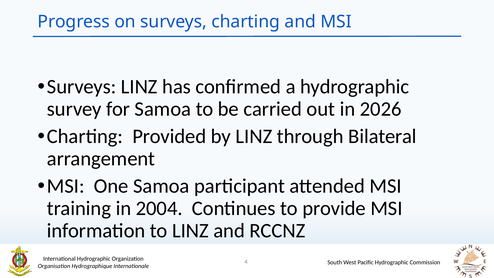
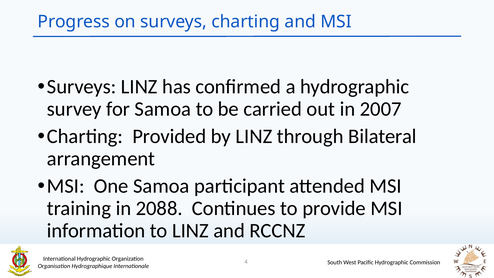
2026: 2026 -> 2007
2004: 2004 -> 2088
